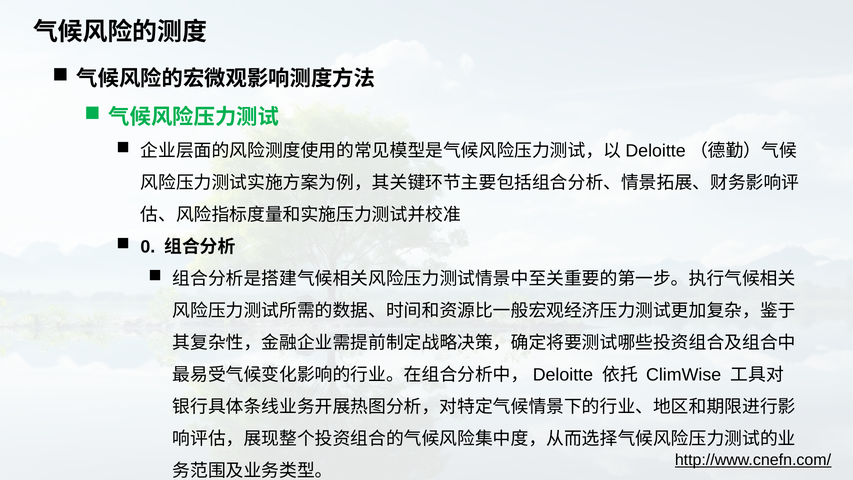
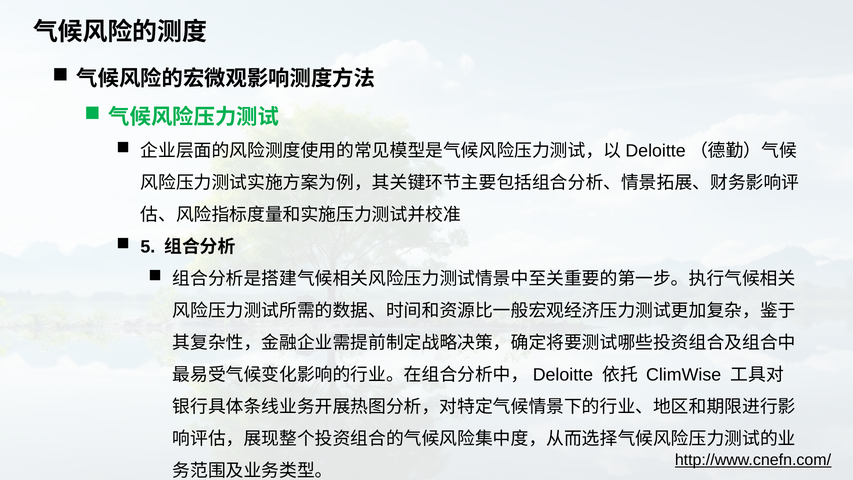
0: 0 -> 5
